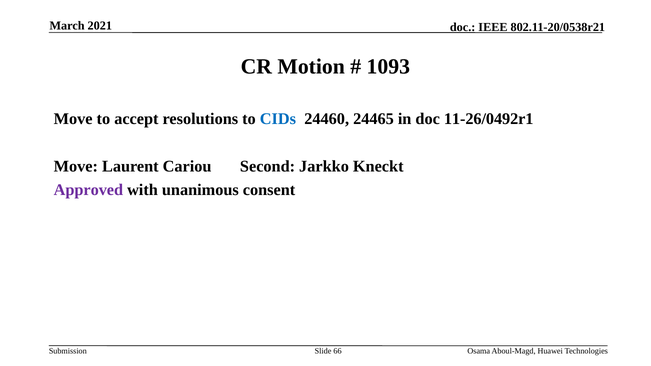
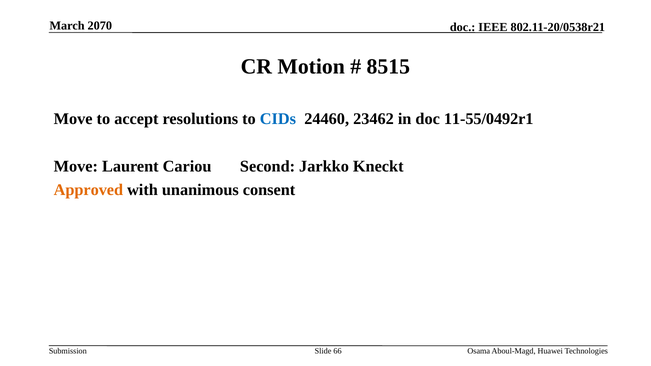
2021: 2021 -> 2070
1093: 1093 -> 8515
24465: 24465 -> 23462
11-26/0492r1: 11-26/0492r1 -> 11-55/0492r1
Approved colour: purple -> orange
